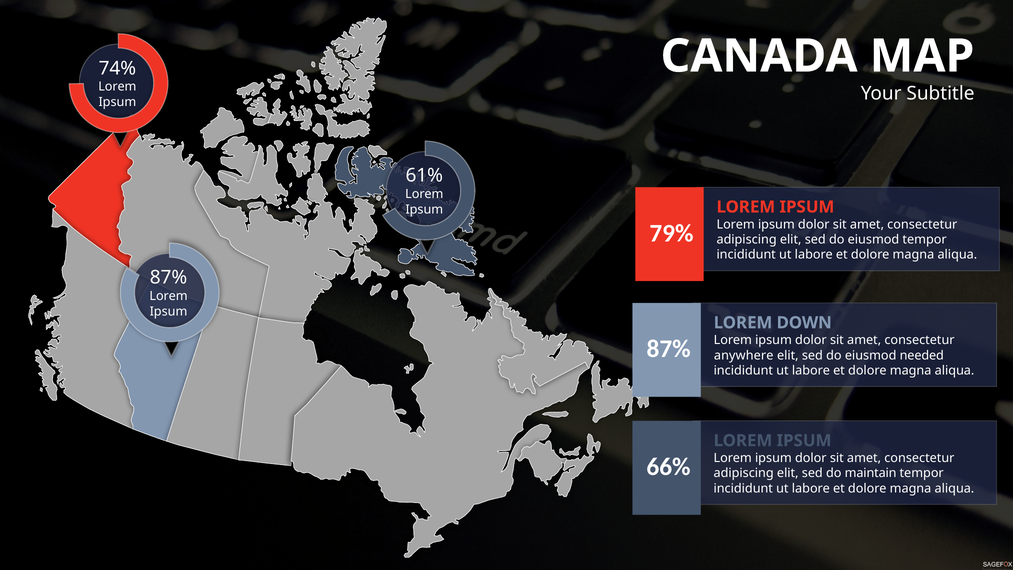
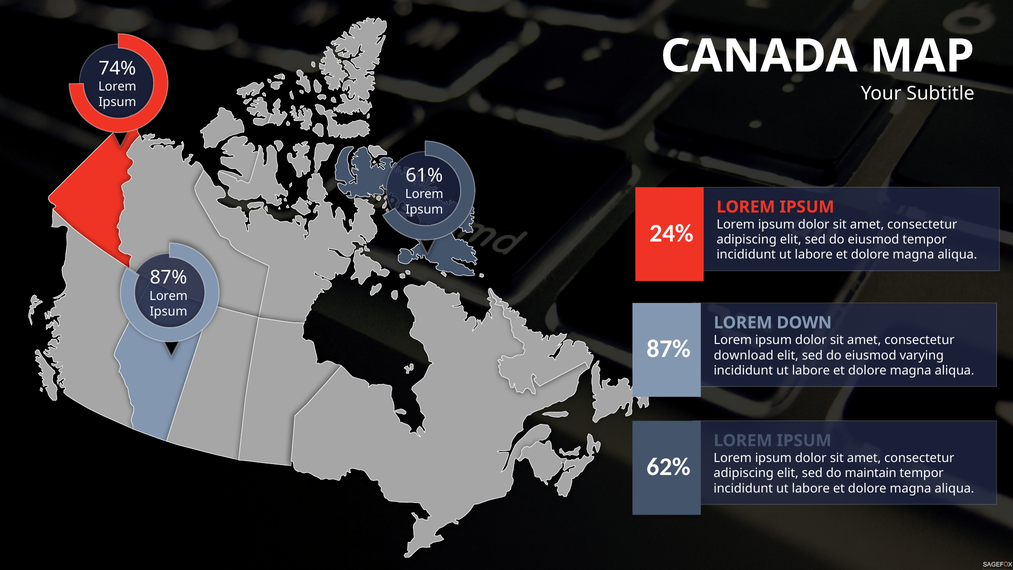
79%: 79% -> 24%
anywhere: anywhere -> download
needed: needed -> varying
66%: 66% -> 62%
